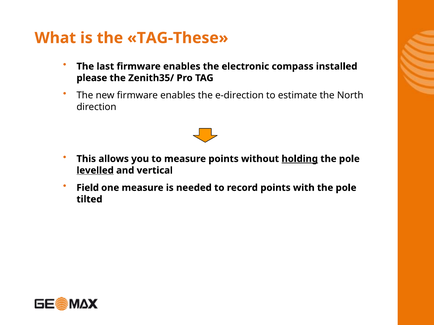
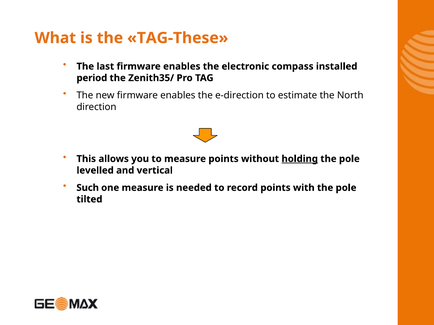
please: please -> period
levelled underline: present -> none
Field: Field -> Such
